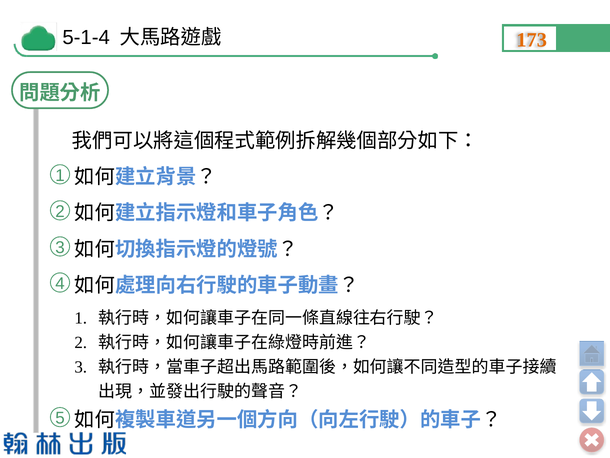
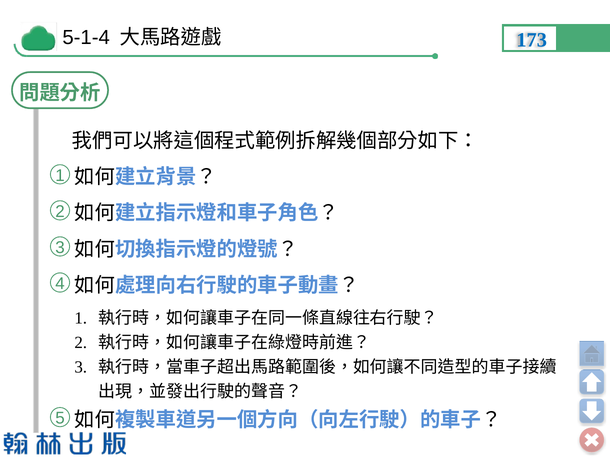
173 colour: orange -> blue
